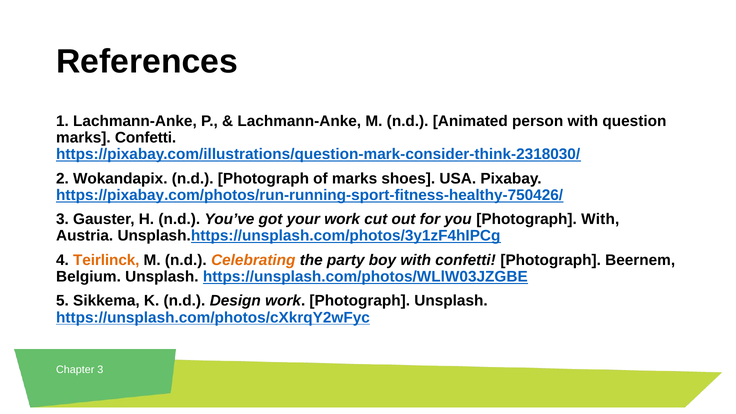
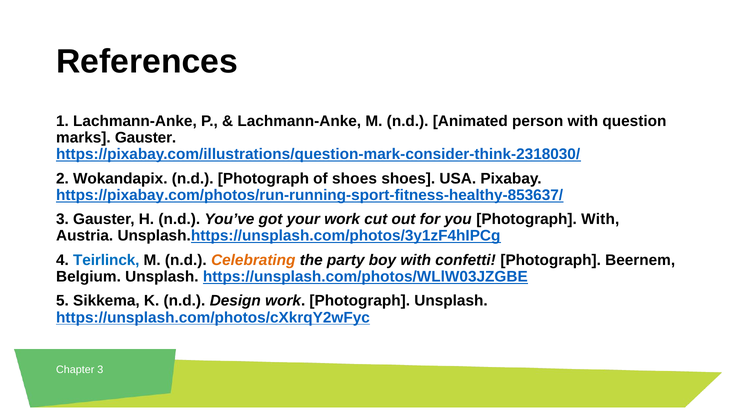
marks Confetti: Confetti -> Gauster
of marks: marks -> shoes
https://pixabay.com/photos/run-running-sport-fitness-healthy-750426/: https://pixabay.com/photos/run-running-sport-fitness-healthy-750426/ -> https://pixabay.com/photos/run-running-sport-fitness-healthy-853637/
Teirlinck colour: orange -> blue
